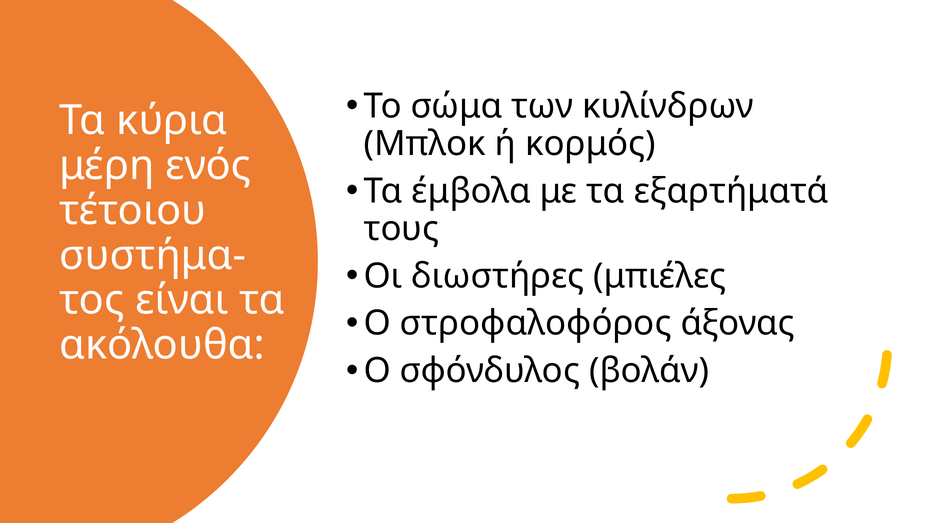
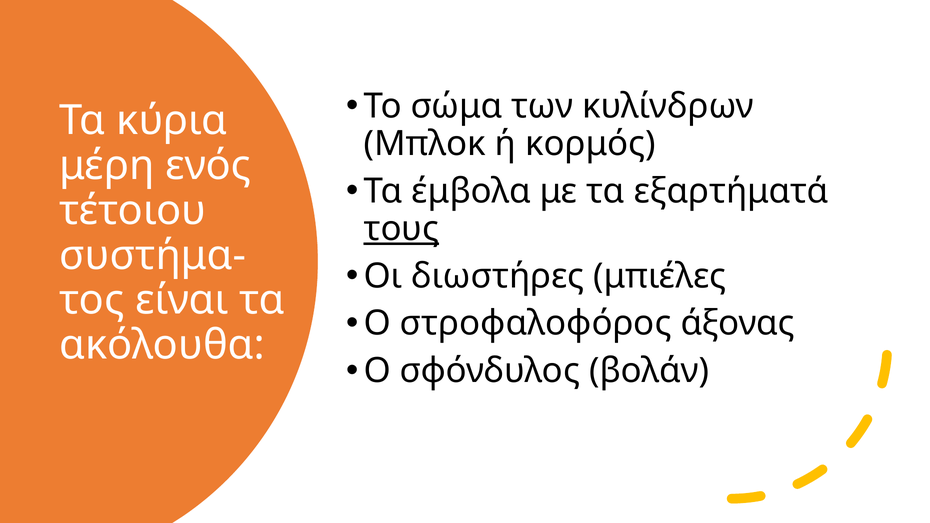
τους underline: none -> present
